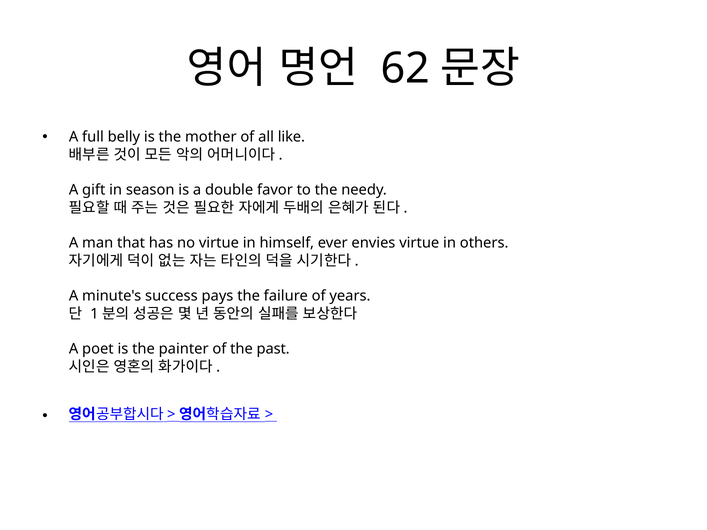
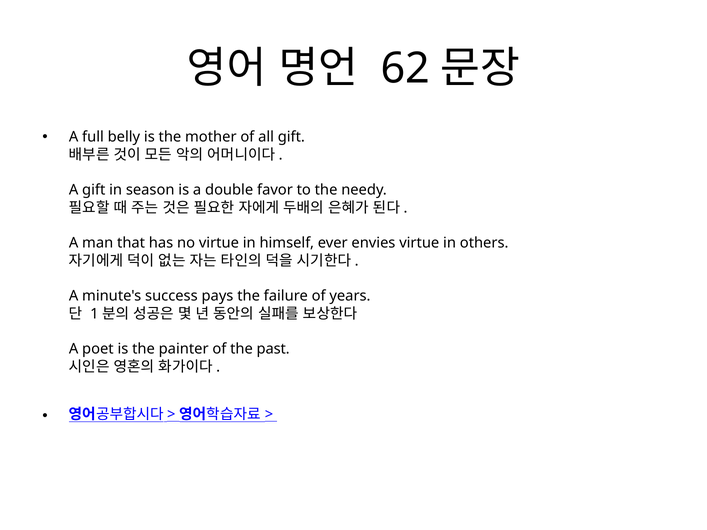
all like: like -> gift
